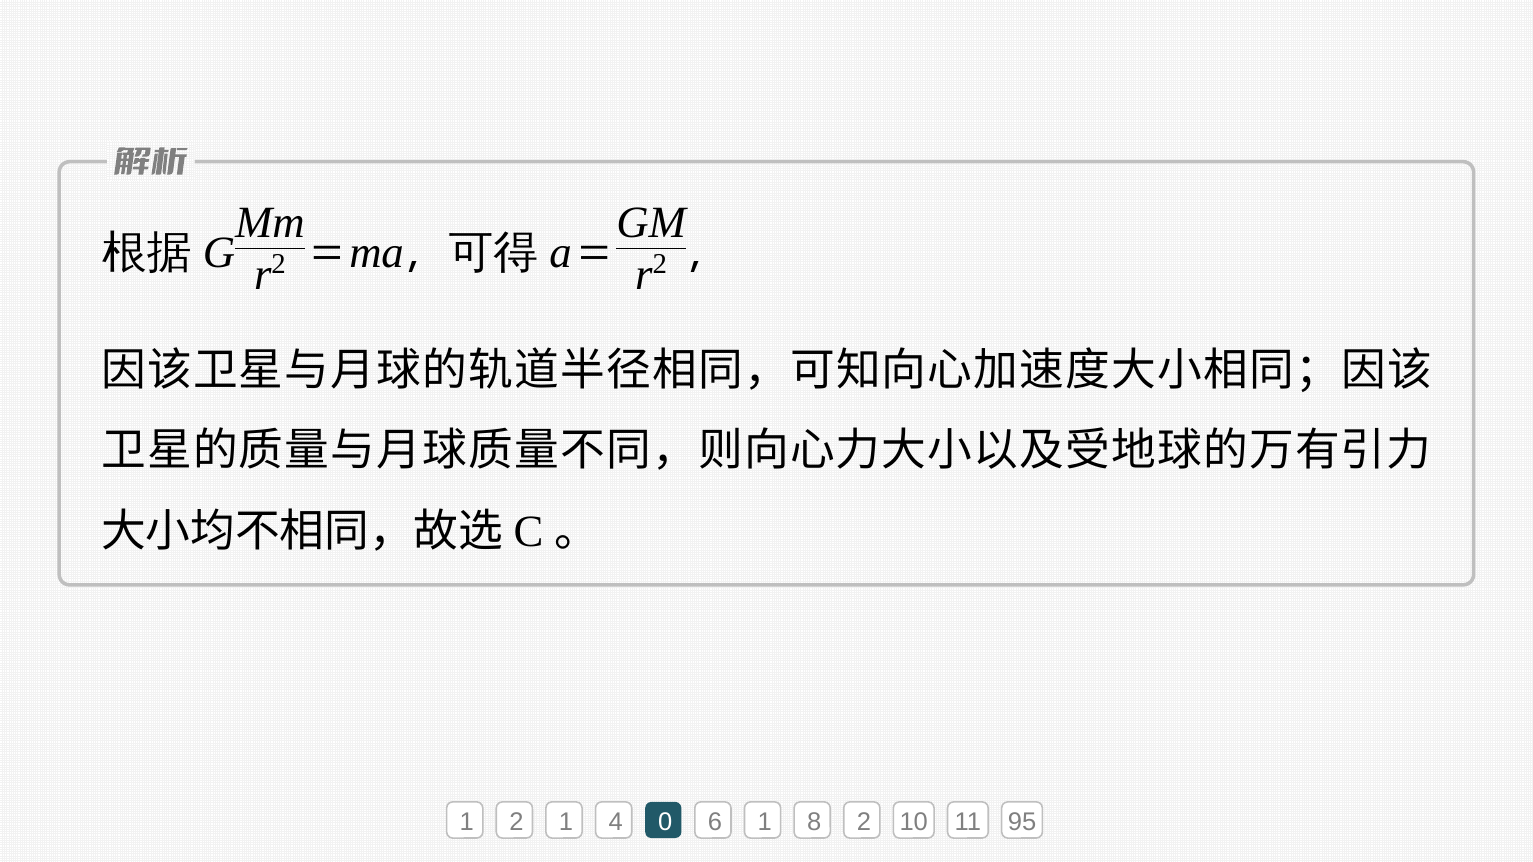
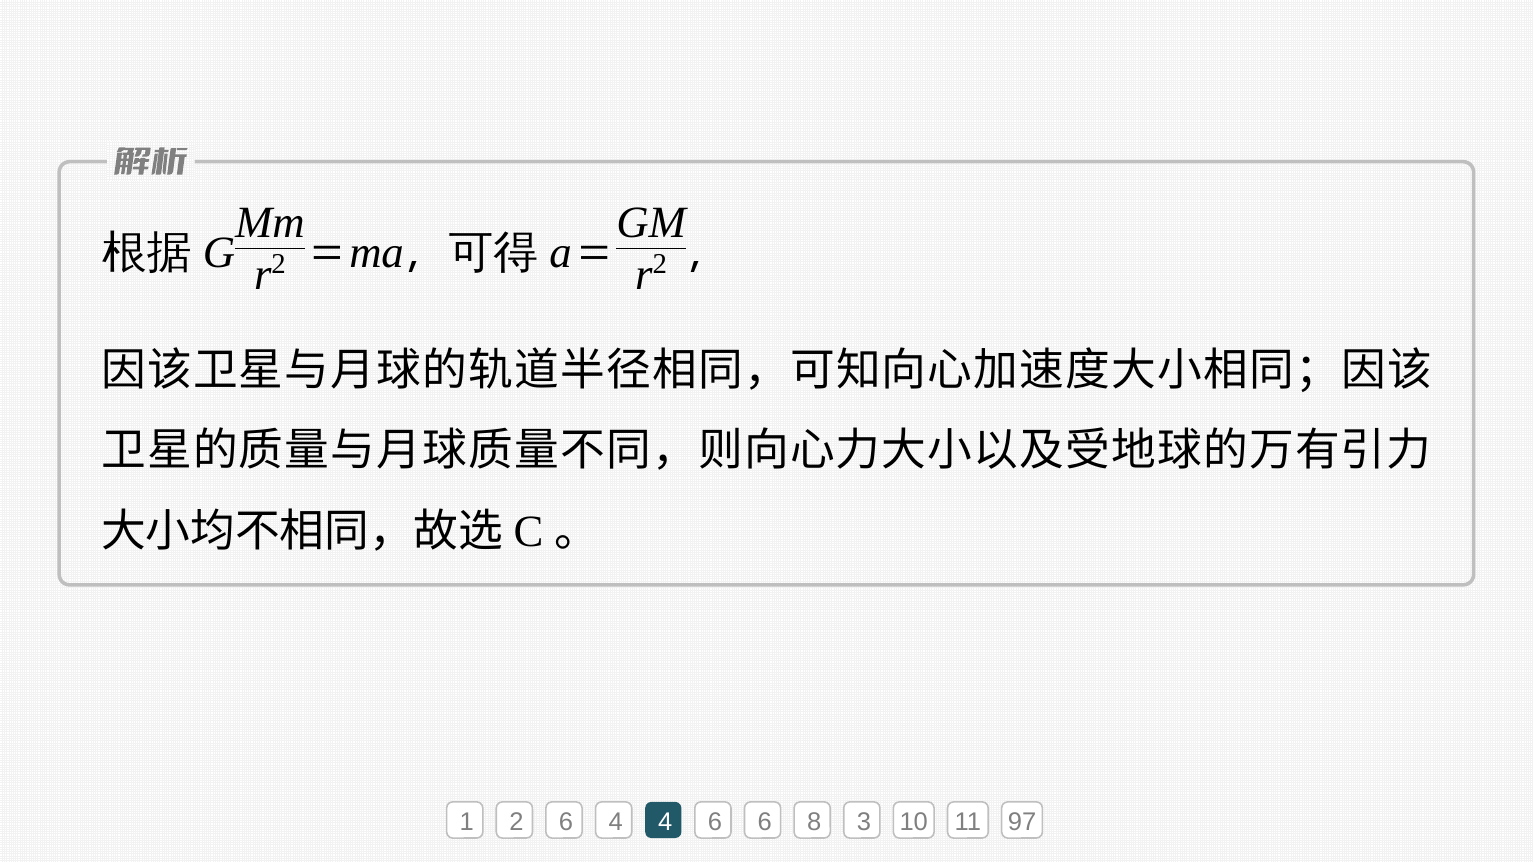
2 1: 1 -> 6
4 0: 0 -> 4
6 1: 1 -> 6
8 2: 2 -> 3
95: 95 -> 97
